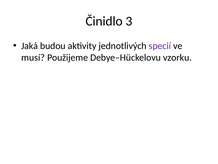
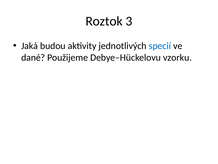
Činidlo: Činidlo -> Roztok
specií colour: purple -> blue
musí: musí -> dané
